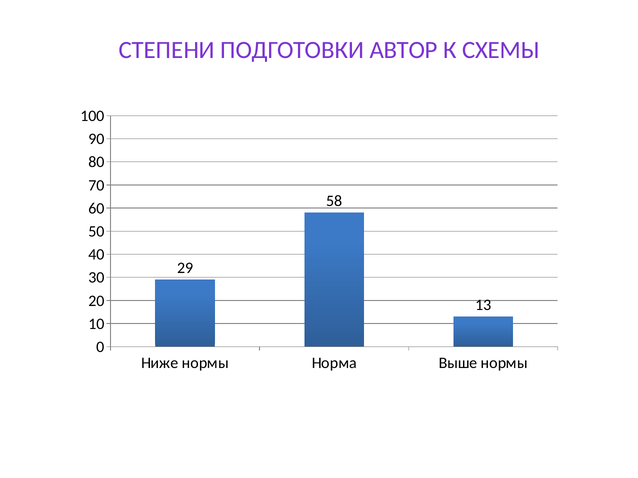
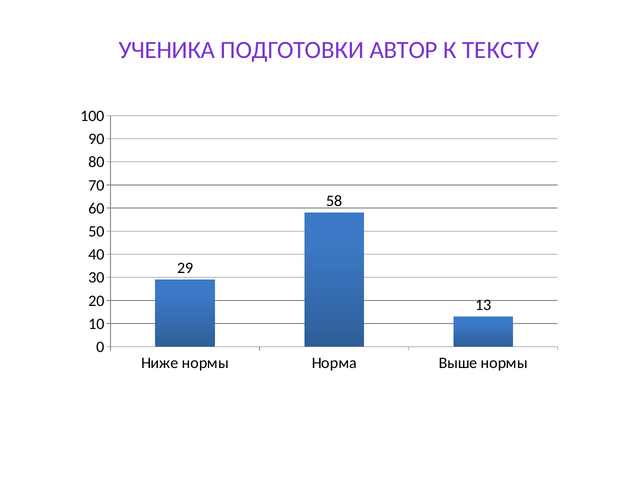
СТЕПЕНИ: СТЕПЕНИ -> УЧЕНИКА
СХЕМЫ: СХЕМЫ -> ТЕКСТУ
